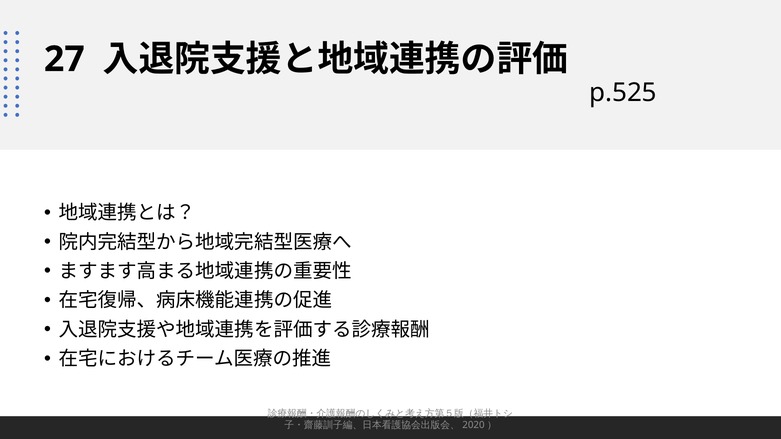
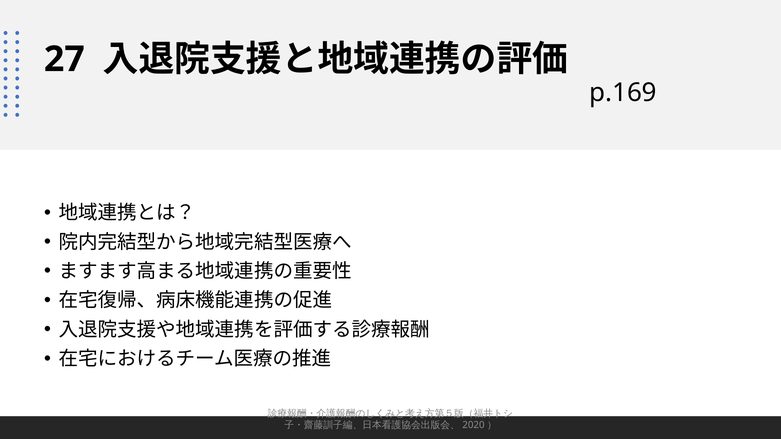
p.525: p.525 -> p.169
